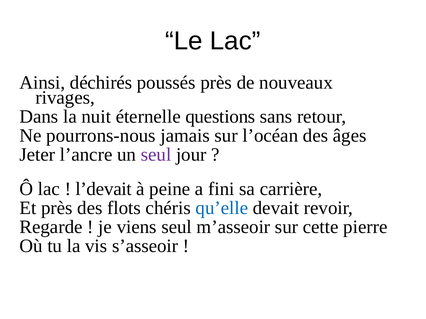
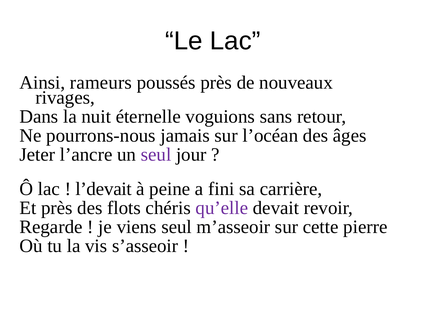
déchirés: déchirés -> rameurs
questions: questions -> voguions
qu’elle colour: blue -> purple
